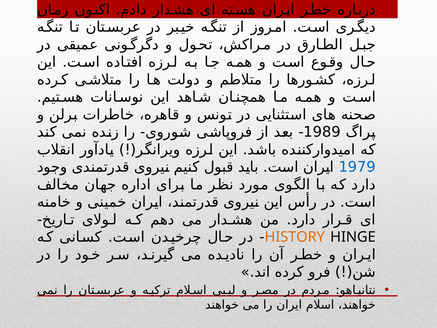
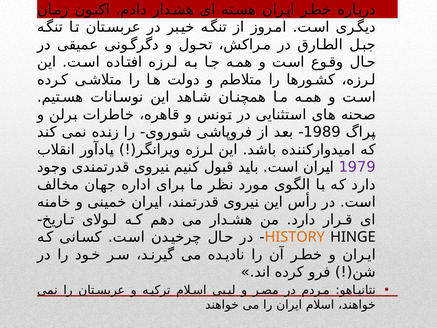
1979 colour: blue -> purple
